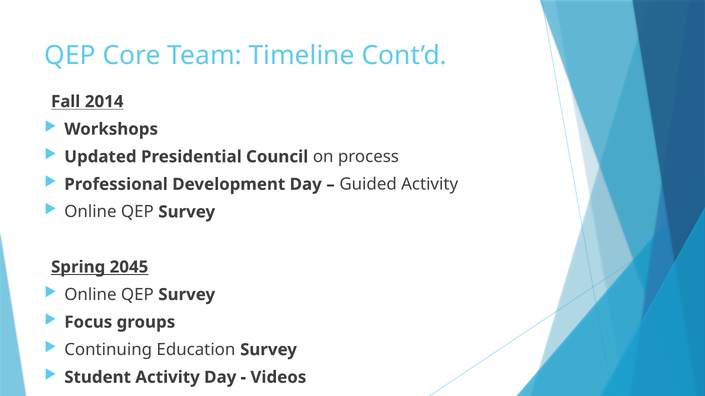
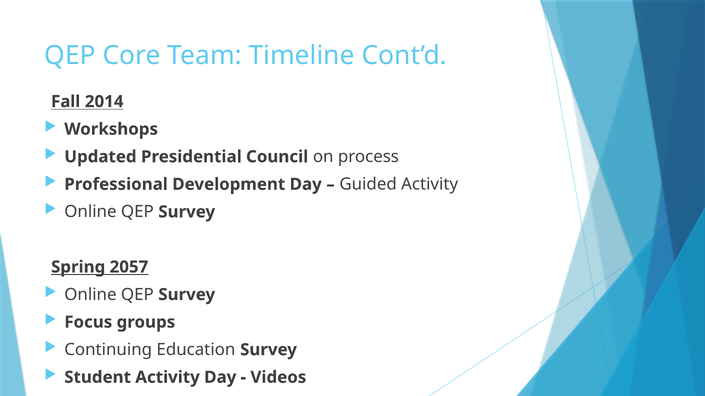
2045: 2045 -> 2057
